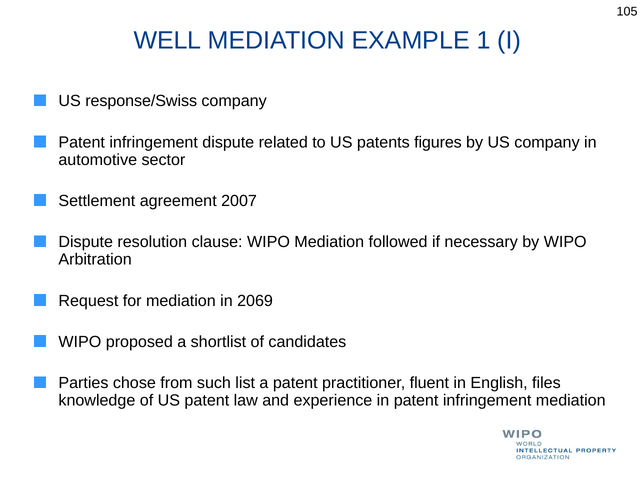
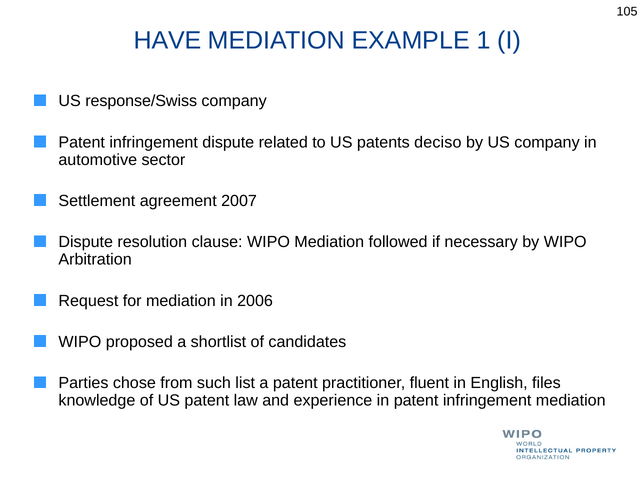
WELL: WELL -> HAVE
figures: figures -> deciso
2069: 2069 -> 2006
